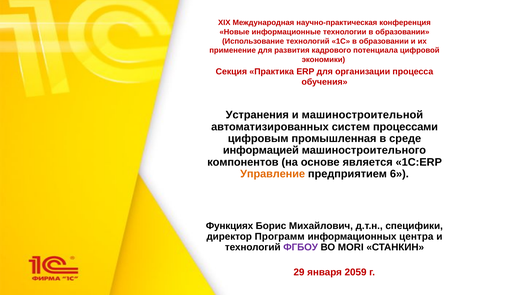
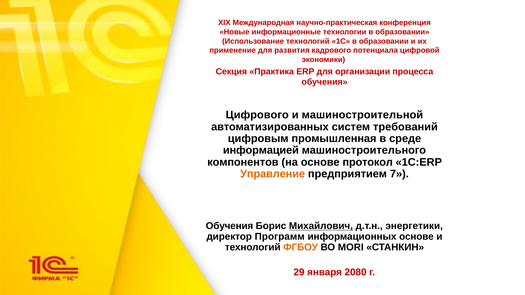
Устранения: Устранения -> Цифрового
процессами: процессами -> требований
является: является -> протокол
6: 6 -> 7
Функциях at (230, 226): Функциях -> Обучения
Михайлович underline: none -> present
специфики: специфики -> энергетики
информационных центра: центра -> основе
ФГБОУ colour: purple -> orange
2059: 2059 -> 2080
